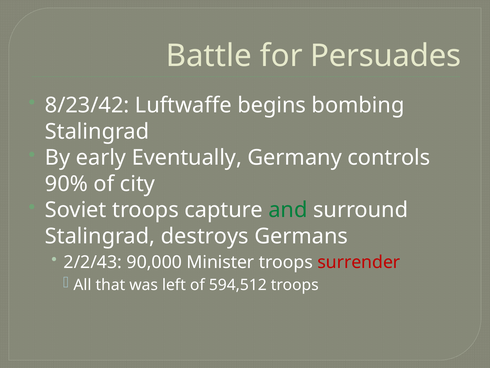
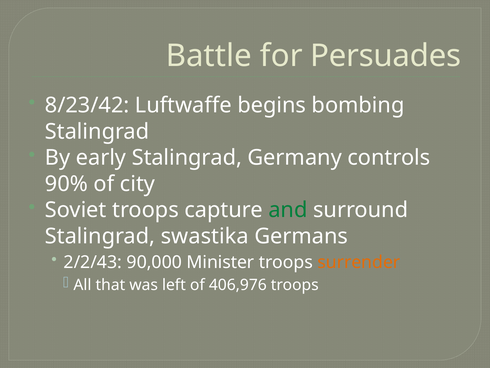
early Eventually: Eventually -> Stalingrad
destroys: destroys -> swastika
surrender colour: red -> orange
594,512: 594,512 -> 406,976
